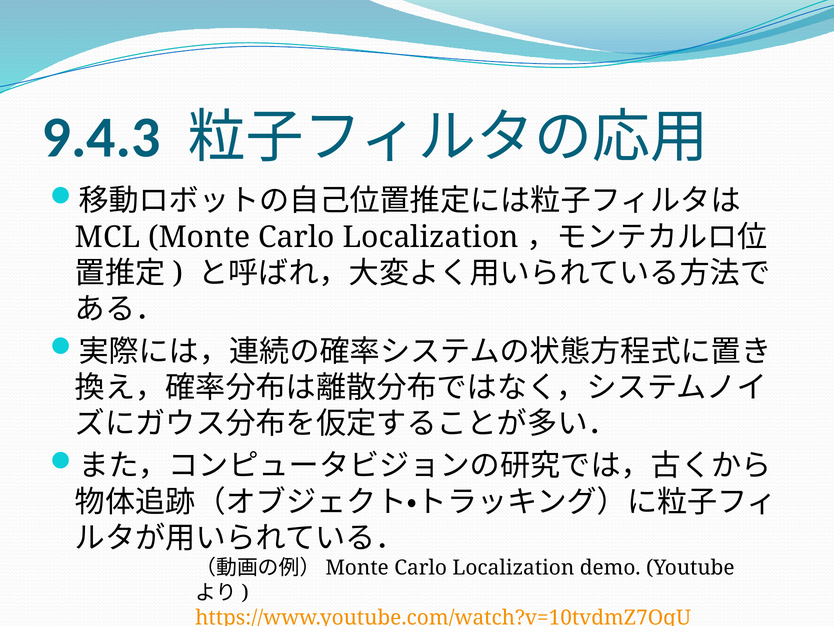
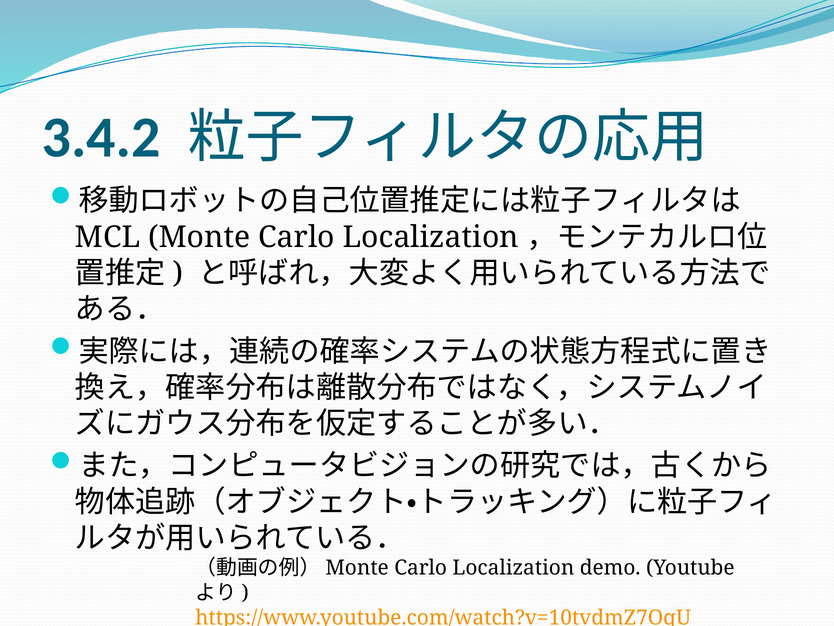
9.4.3: 9.4.3 -> 3.4.2
